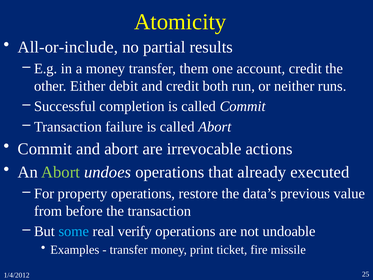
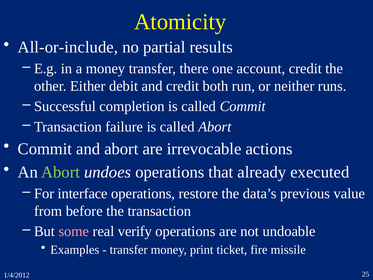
them: them -> there
property: property -> interface
some colour: light blue -> pink
